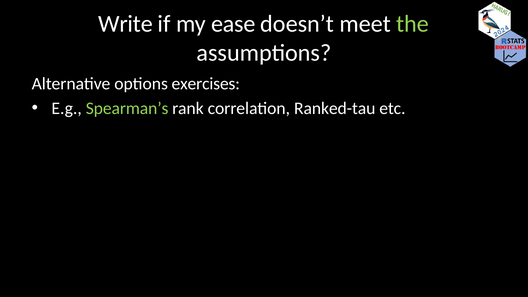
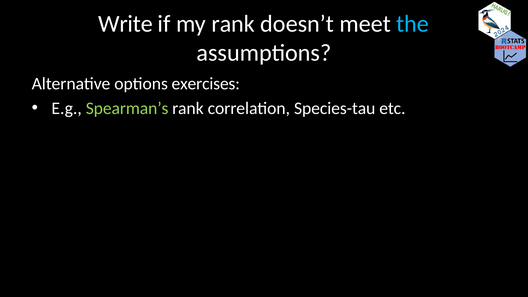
my ease: ease -> rank
the colour: light green -> light blue
Ranked-tau: Ranked-tau -> Species-tau
